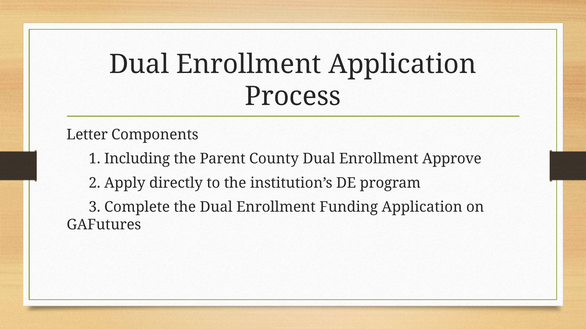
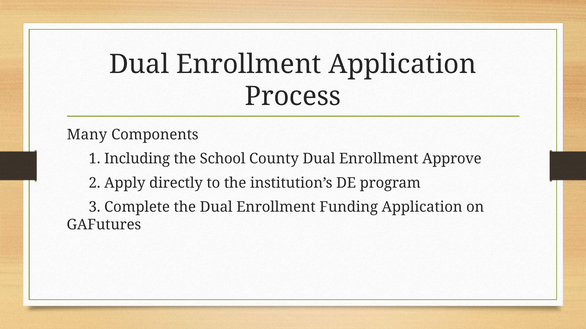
Letter: Letter -> Many
Parent: Parent -> School
